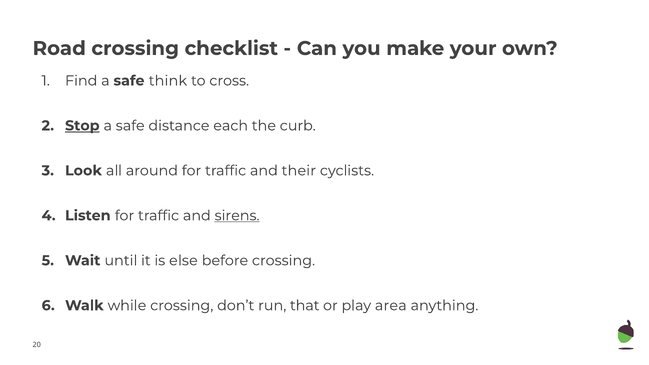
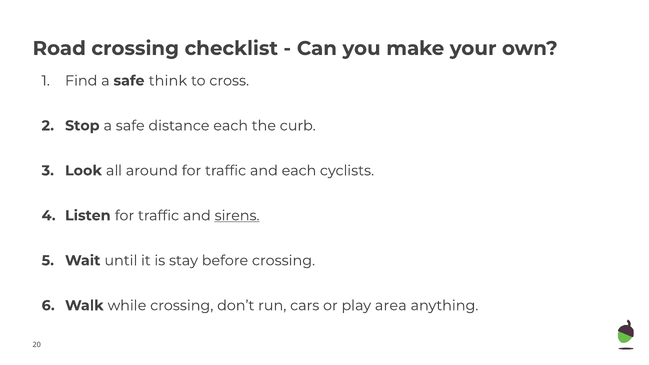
Stop underline: present -> none
and their: their -> each
else: else -> stay
that: that -> cars
